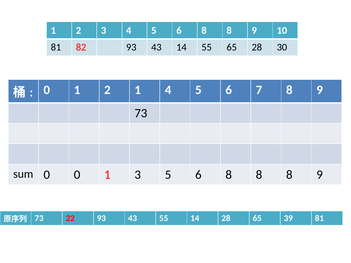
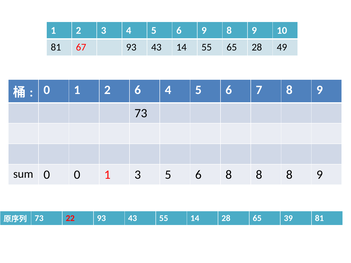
4 5 6 8: 8 -> 9
82: 82 -> 67
30: 30 -> 49
2 1: 1 -> 6
